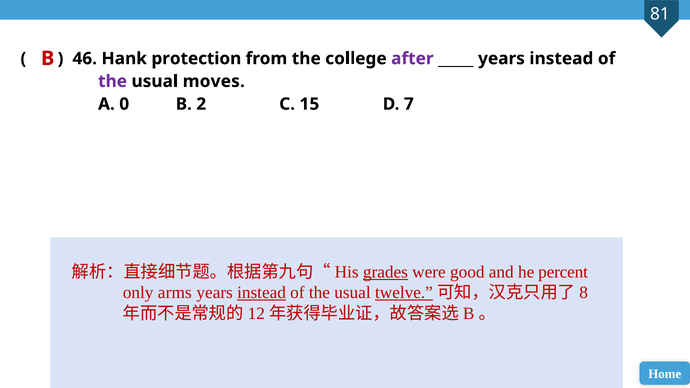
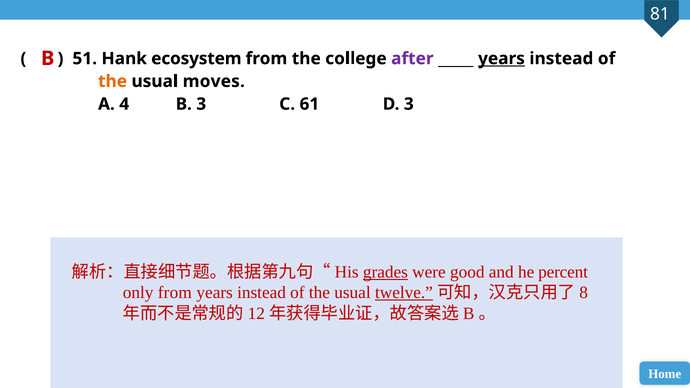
46: 46 -> 51
protection: protection -> ecosystem
years at (501, 59) underline: none -> present
the at (113, 81) colour: purple -> orange
0: 0 -> 4
B 2: 2 -> 3
15: 15 -> 61
D 7: 7 -> 3
only arms: arms -> from
instead at (262, 293) underline: present -> none
